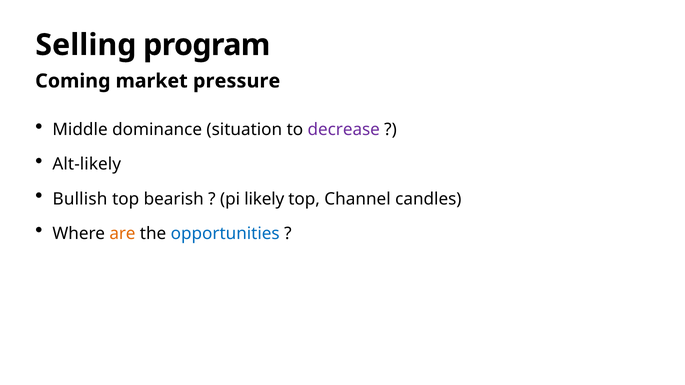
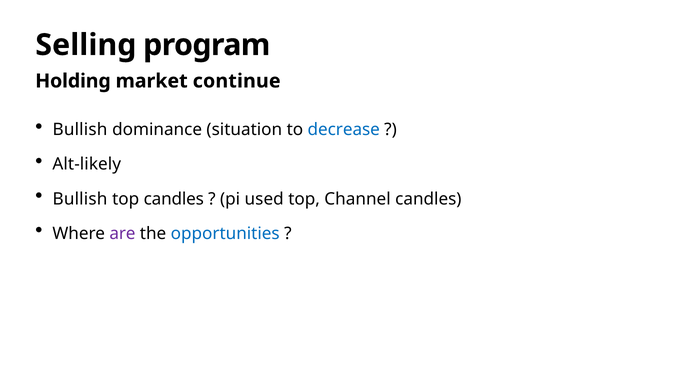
Coming: Coming -> Holding
pressure: pressure -> continue
Middle at (80, 130): Middle -> Bullish
decrease colour: purple -> blue
top bearish: bearish -> candles
likely: likely -> used
are colour: orange -> purple
